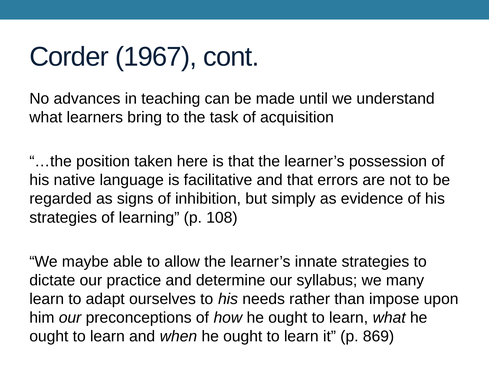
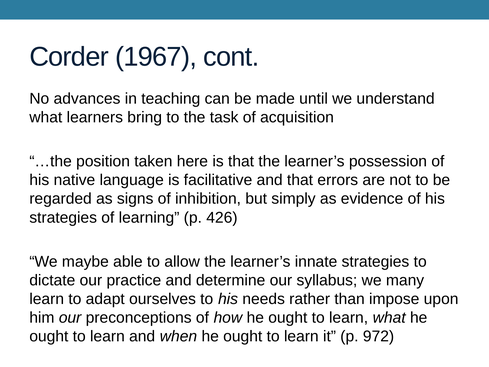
108: 108 -> 426
869: 869 -> 972
